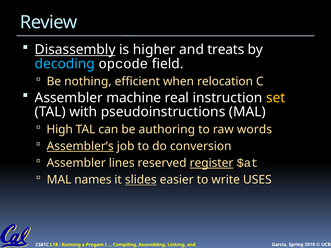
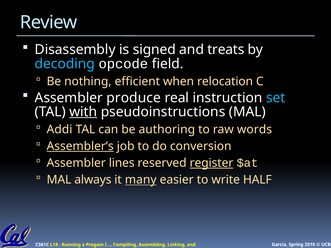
Disassembly underline: present -> none
higher: higher -> signed
machine: machine -> produce
set colour: yellow -> light blue
with underline: none -> present
High: High -> Addi
names: names -> always
slides: slides -> many
USES: USES -> HALF
